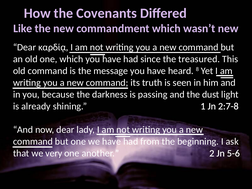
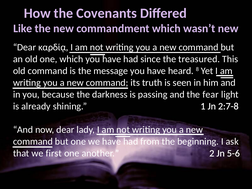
dust: dust -> fear
very: very -> first
